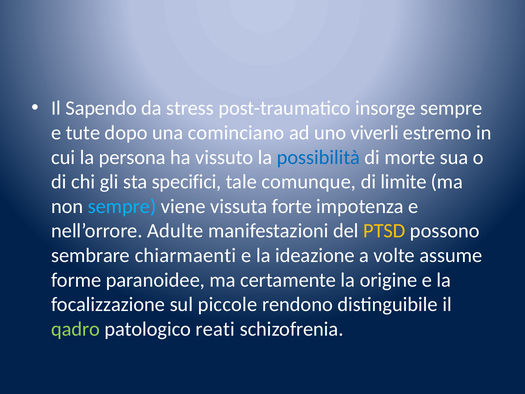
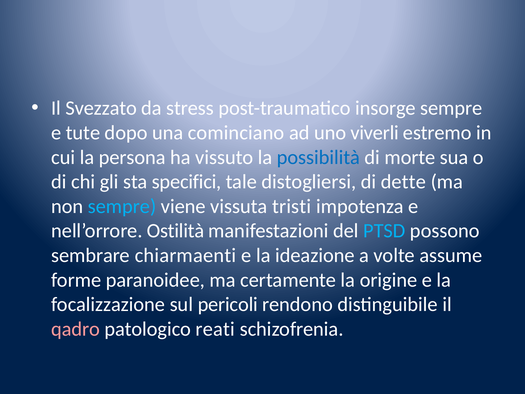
Sapendo: Sapendo -> Svezzato
comunque: comunque -> distogliersi
limite: limite -> dette
forte: forte -> tristi
Adulte: Adulte -> Ostilità
PTSD colour: yellow -> light blue
piccole: piccole -> pericoli
qadro colour: light green -> pink
